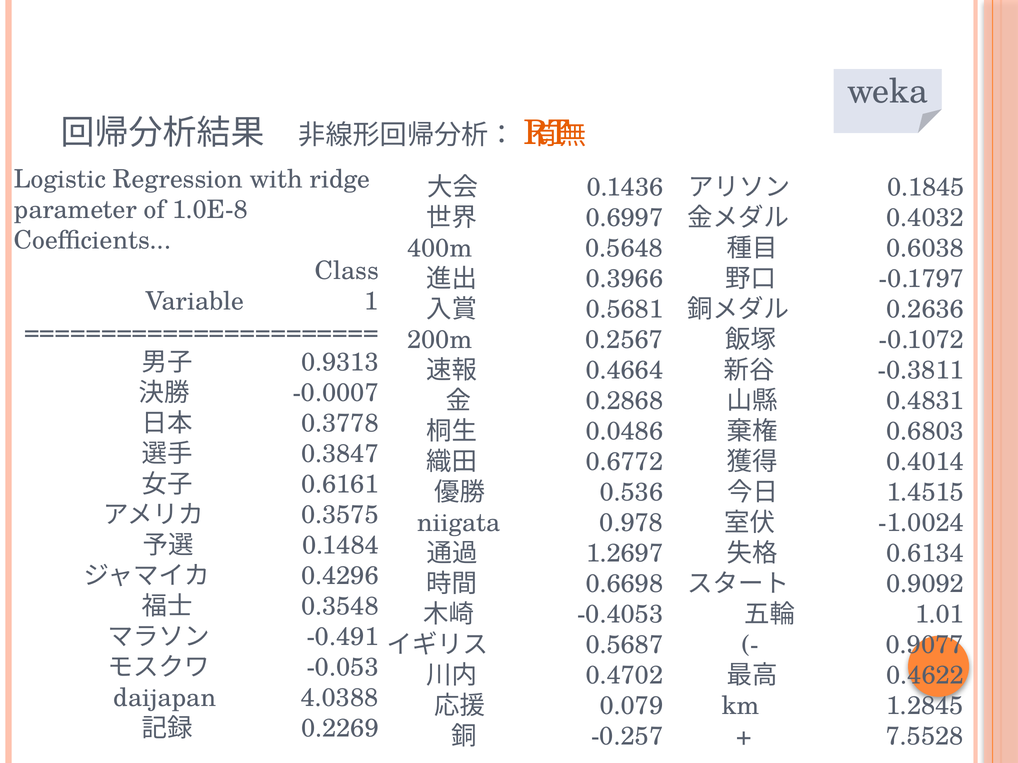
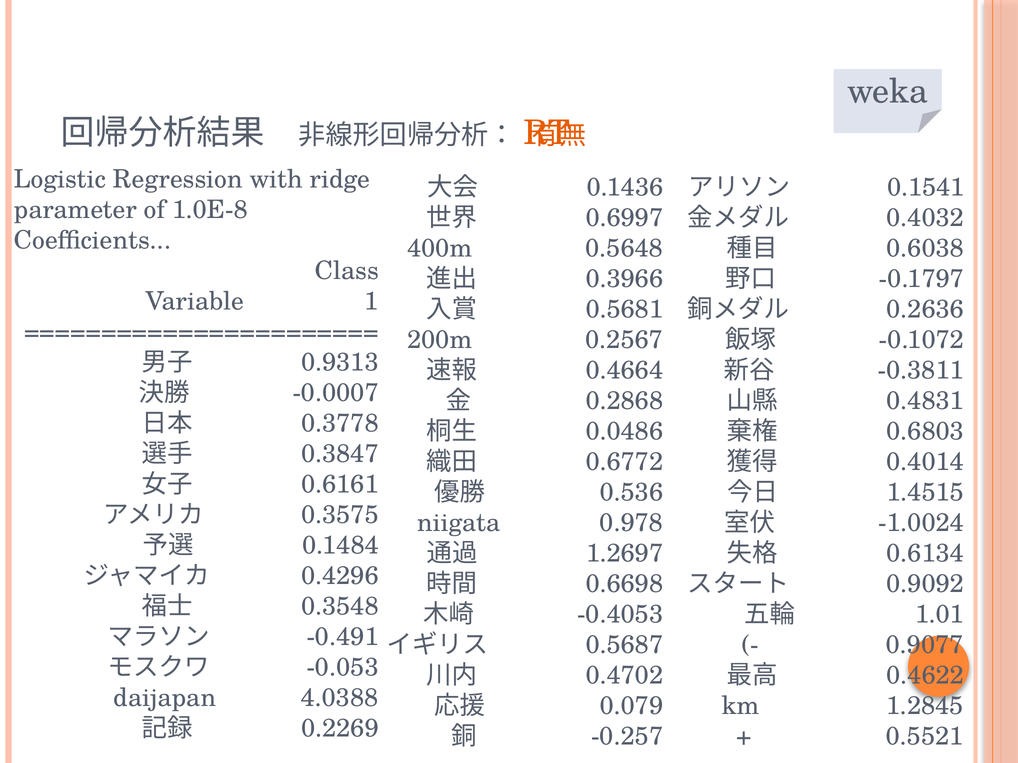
0.1845: 0.1845 -> 0.1541
7.5528: 7.5528 -> 0.5521
